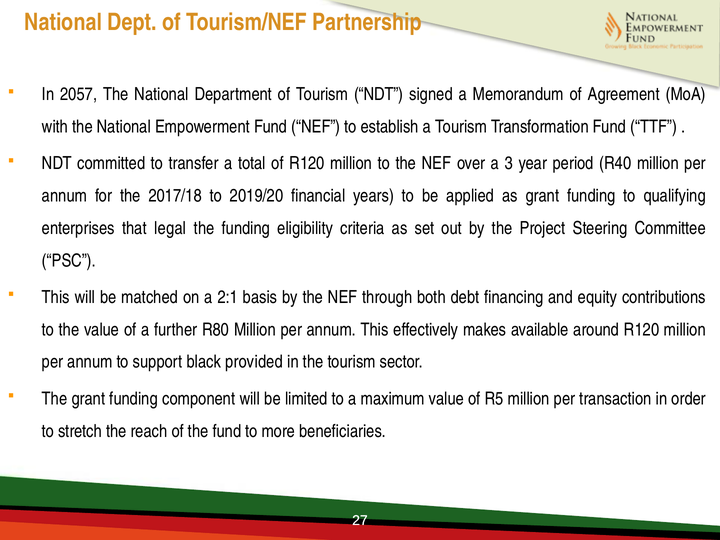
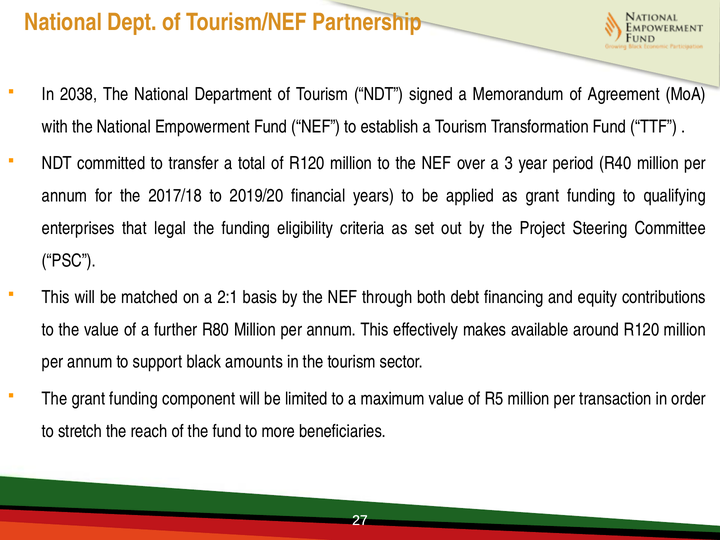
2057: 2057 -> 2038
provided: provided -> amounts
